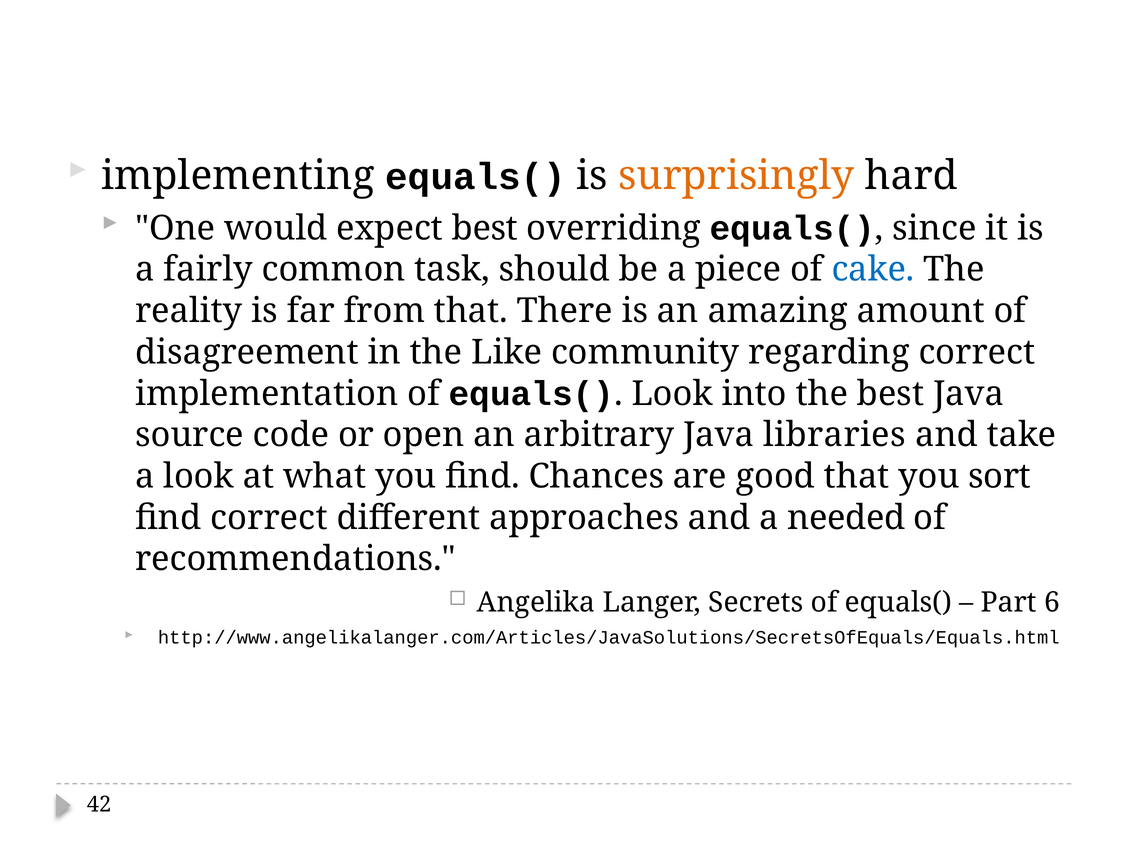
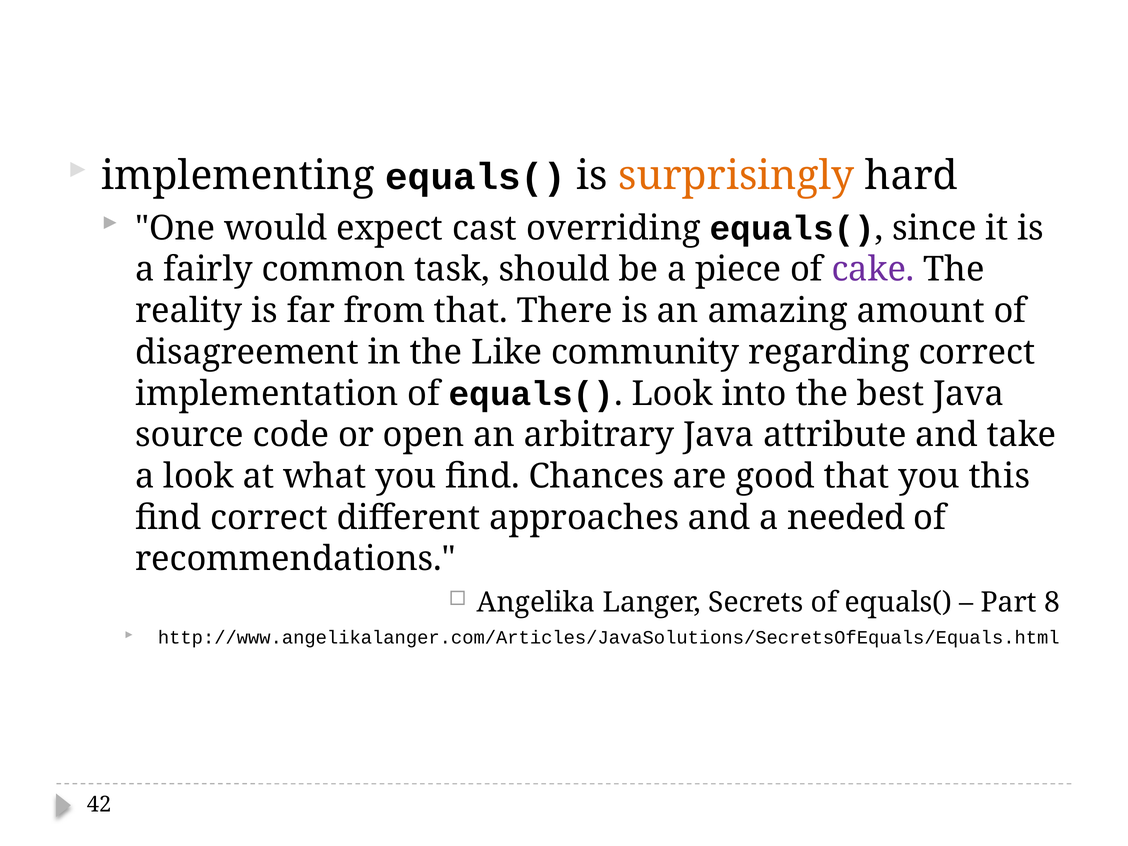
expect best: best -> cast
cake colour: blue -> purple
libraries: libraries -> attribute
sort: sort -> this
6: 6 -> 8
